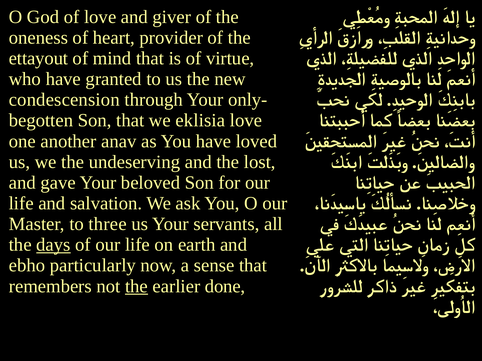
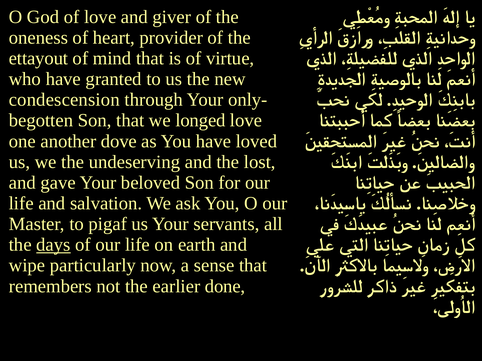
eklisia: eklisia -> longed
anav: anav -> dove
three: three -> pigaf
ebho: ebho -> wipe
the at (137, 287) underline: present -> none
